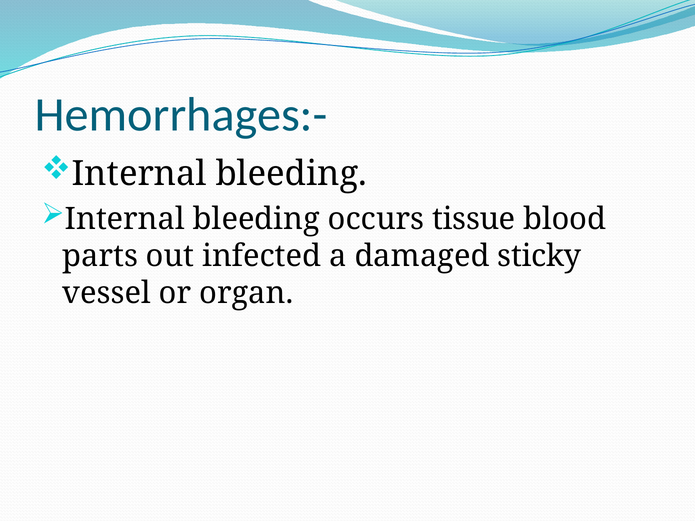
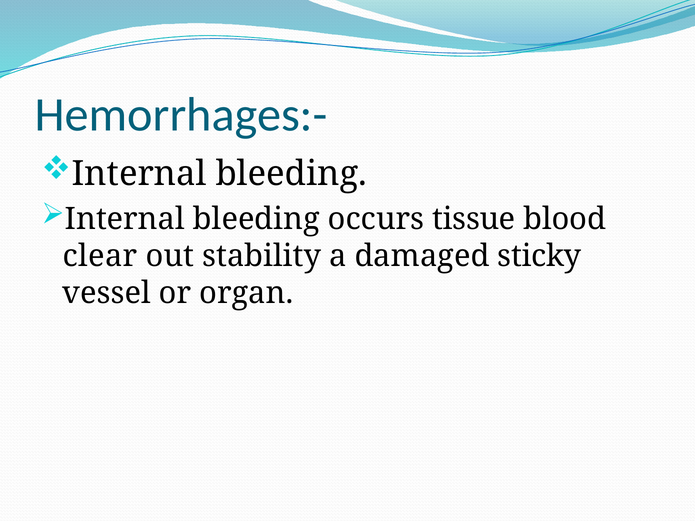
parts: parts -> clear
infected: infected -> stability
